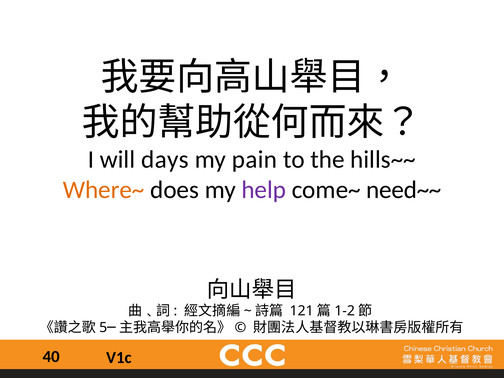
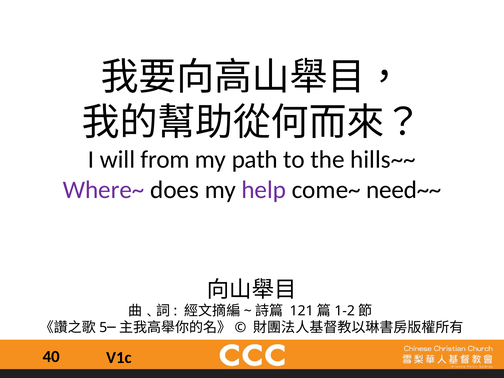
days: days -> from
pain: pain -> path
Where~ colour: orange -> purple
